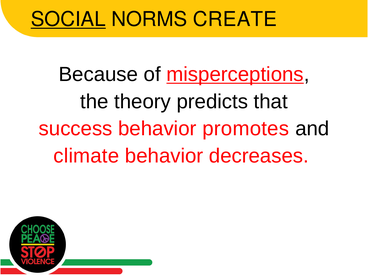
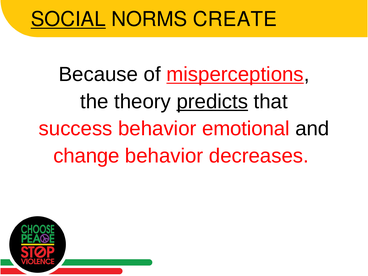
predicts underline: none -> present
promotes: promotes -> emotional
climate: climate -> change
